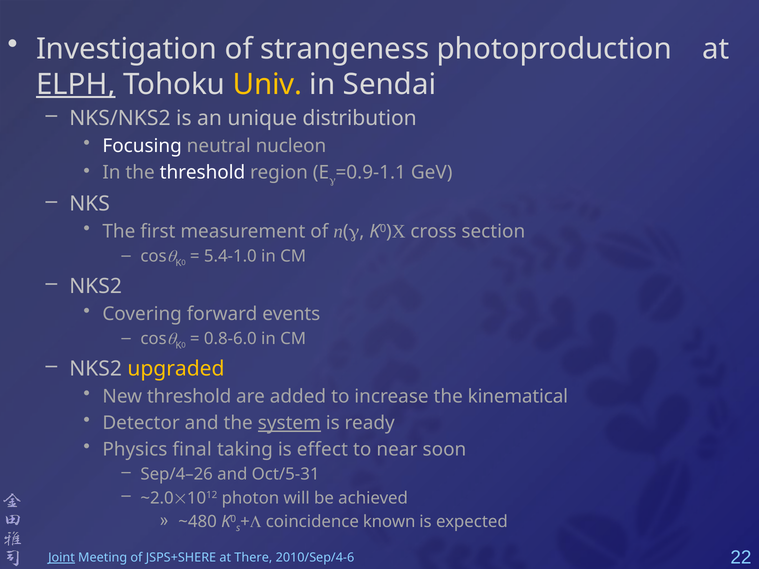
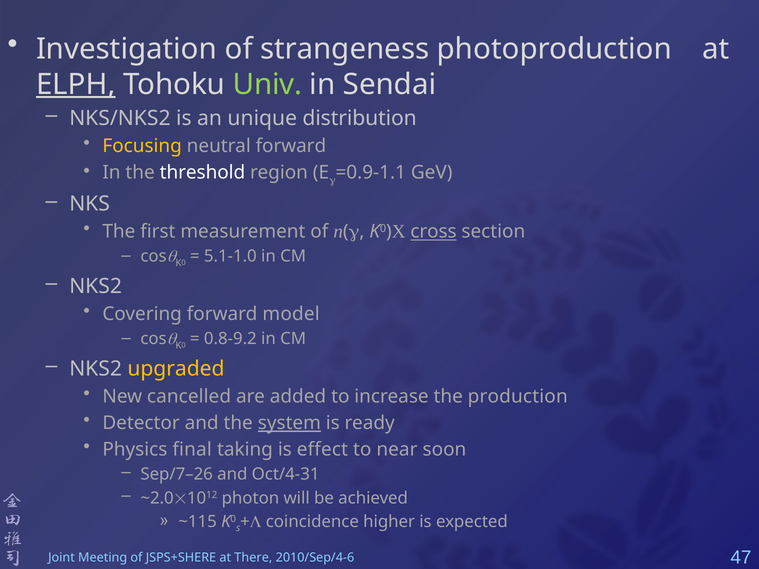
Univ colour: yellow -> light green
Focusing colour: white -> yellow
neutral nucleon: nucleon -> forward
cross underline: none -> present
5.4-1.0: 5.4-1.0 -> 5.1-1.0
events: events -> model
0.8-6.0: 0.8-6.0 -> 0.8-9.2
New threshold: threshold -> cancelled
kinematical: kinematical -> production
Sep/4–26: Sep/4–26 -> Sep/7–26
Oct/5-31: Oct/5-31 -> Oct/4-31
~480: ~480 -> ~115
known: known -> higher
Joint underline: present -> none
22: 22 -> 47
